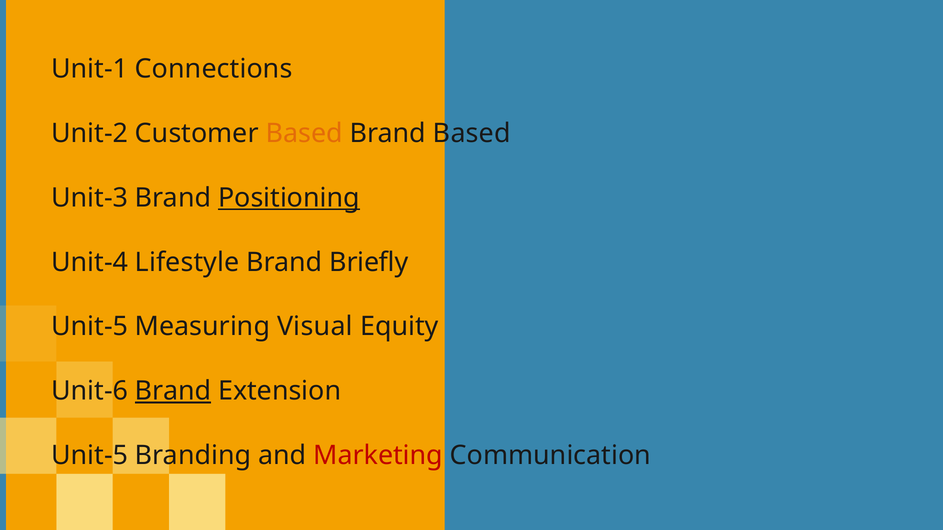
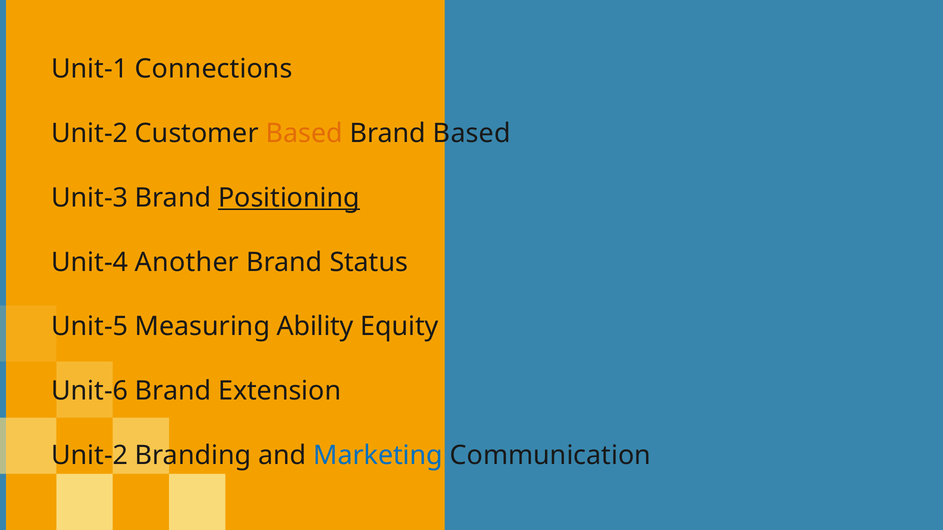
Lifestyle: Lifestyle -> Another
Briefly: Briefly -> Status
Visual: Visual -> Ability
Brand at (173, 391) underline: present -> none
Unit-5 at (90, 456): Unit-5 -> Unit-2
Marketing colour: red -> blue
